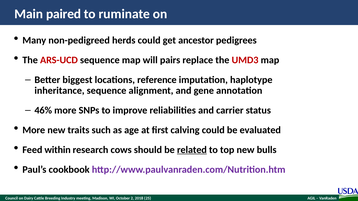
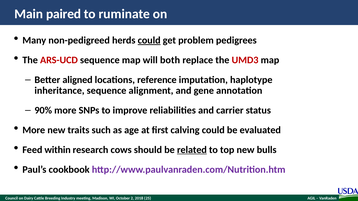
could at (149, 40) underline: none -> present
ancestor: ancestor -> problem
pairs: pairs -> both
biggest: biggest -> aligned
46%: 46% -> 90%
